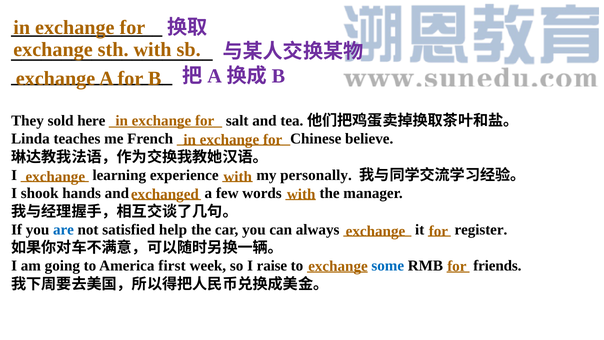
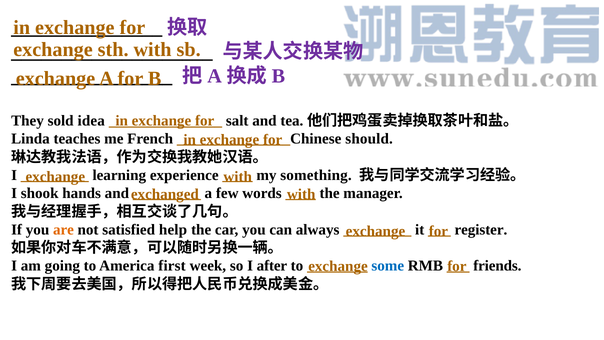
here: here -> idea
believe: believe -> should
personally: personally -> something
are colour: blue -> orange
raise: raise -> after
